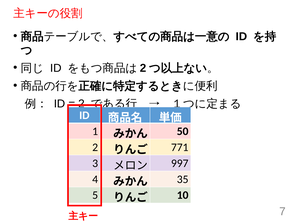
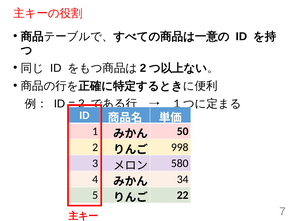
771: 771 -> 998
997: 997 -> 580
35: 35 -> 34
10: 10 -> 22
